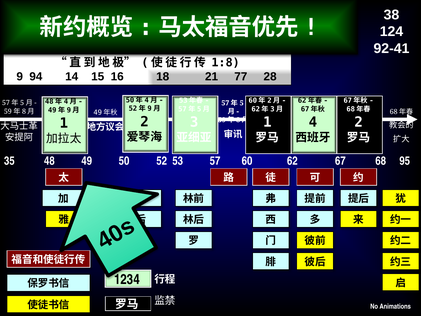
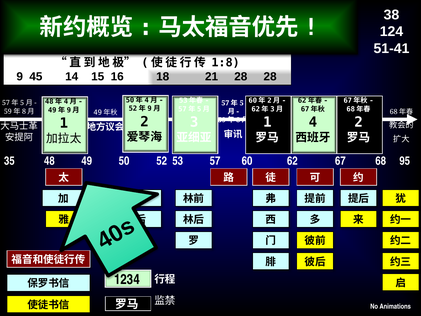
92-41: 92-41 -> 51-41
94: 94 -> 45
21 77: 77 -> 28
